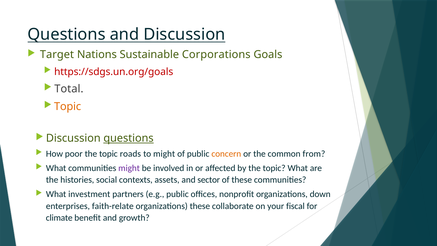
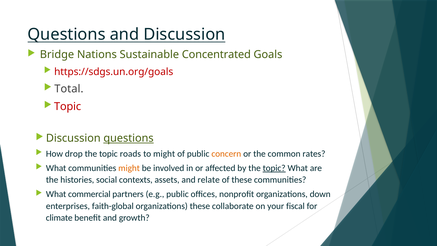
Target: Target -> Bridge
Corporations: Corporations -> Concentrated
Topic at (68, 107) colour: orange -> red
poor: poor -> drop
from: from -> rates
might at (129, 168) colour: purple -> orange
topic at (274, 168) underline: none -> present
sector: sector -> relate
investment: investment -> commercial
faith-relate: faith-relate -> faith-global
